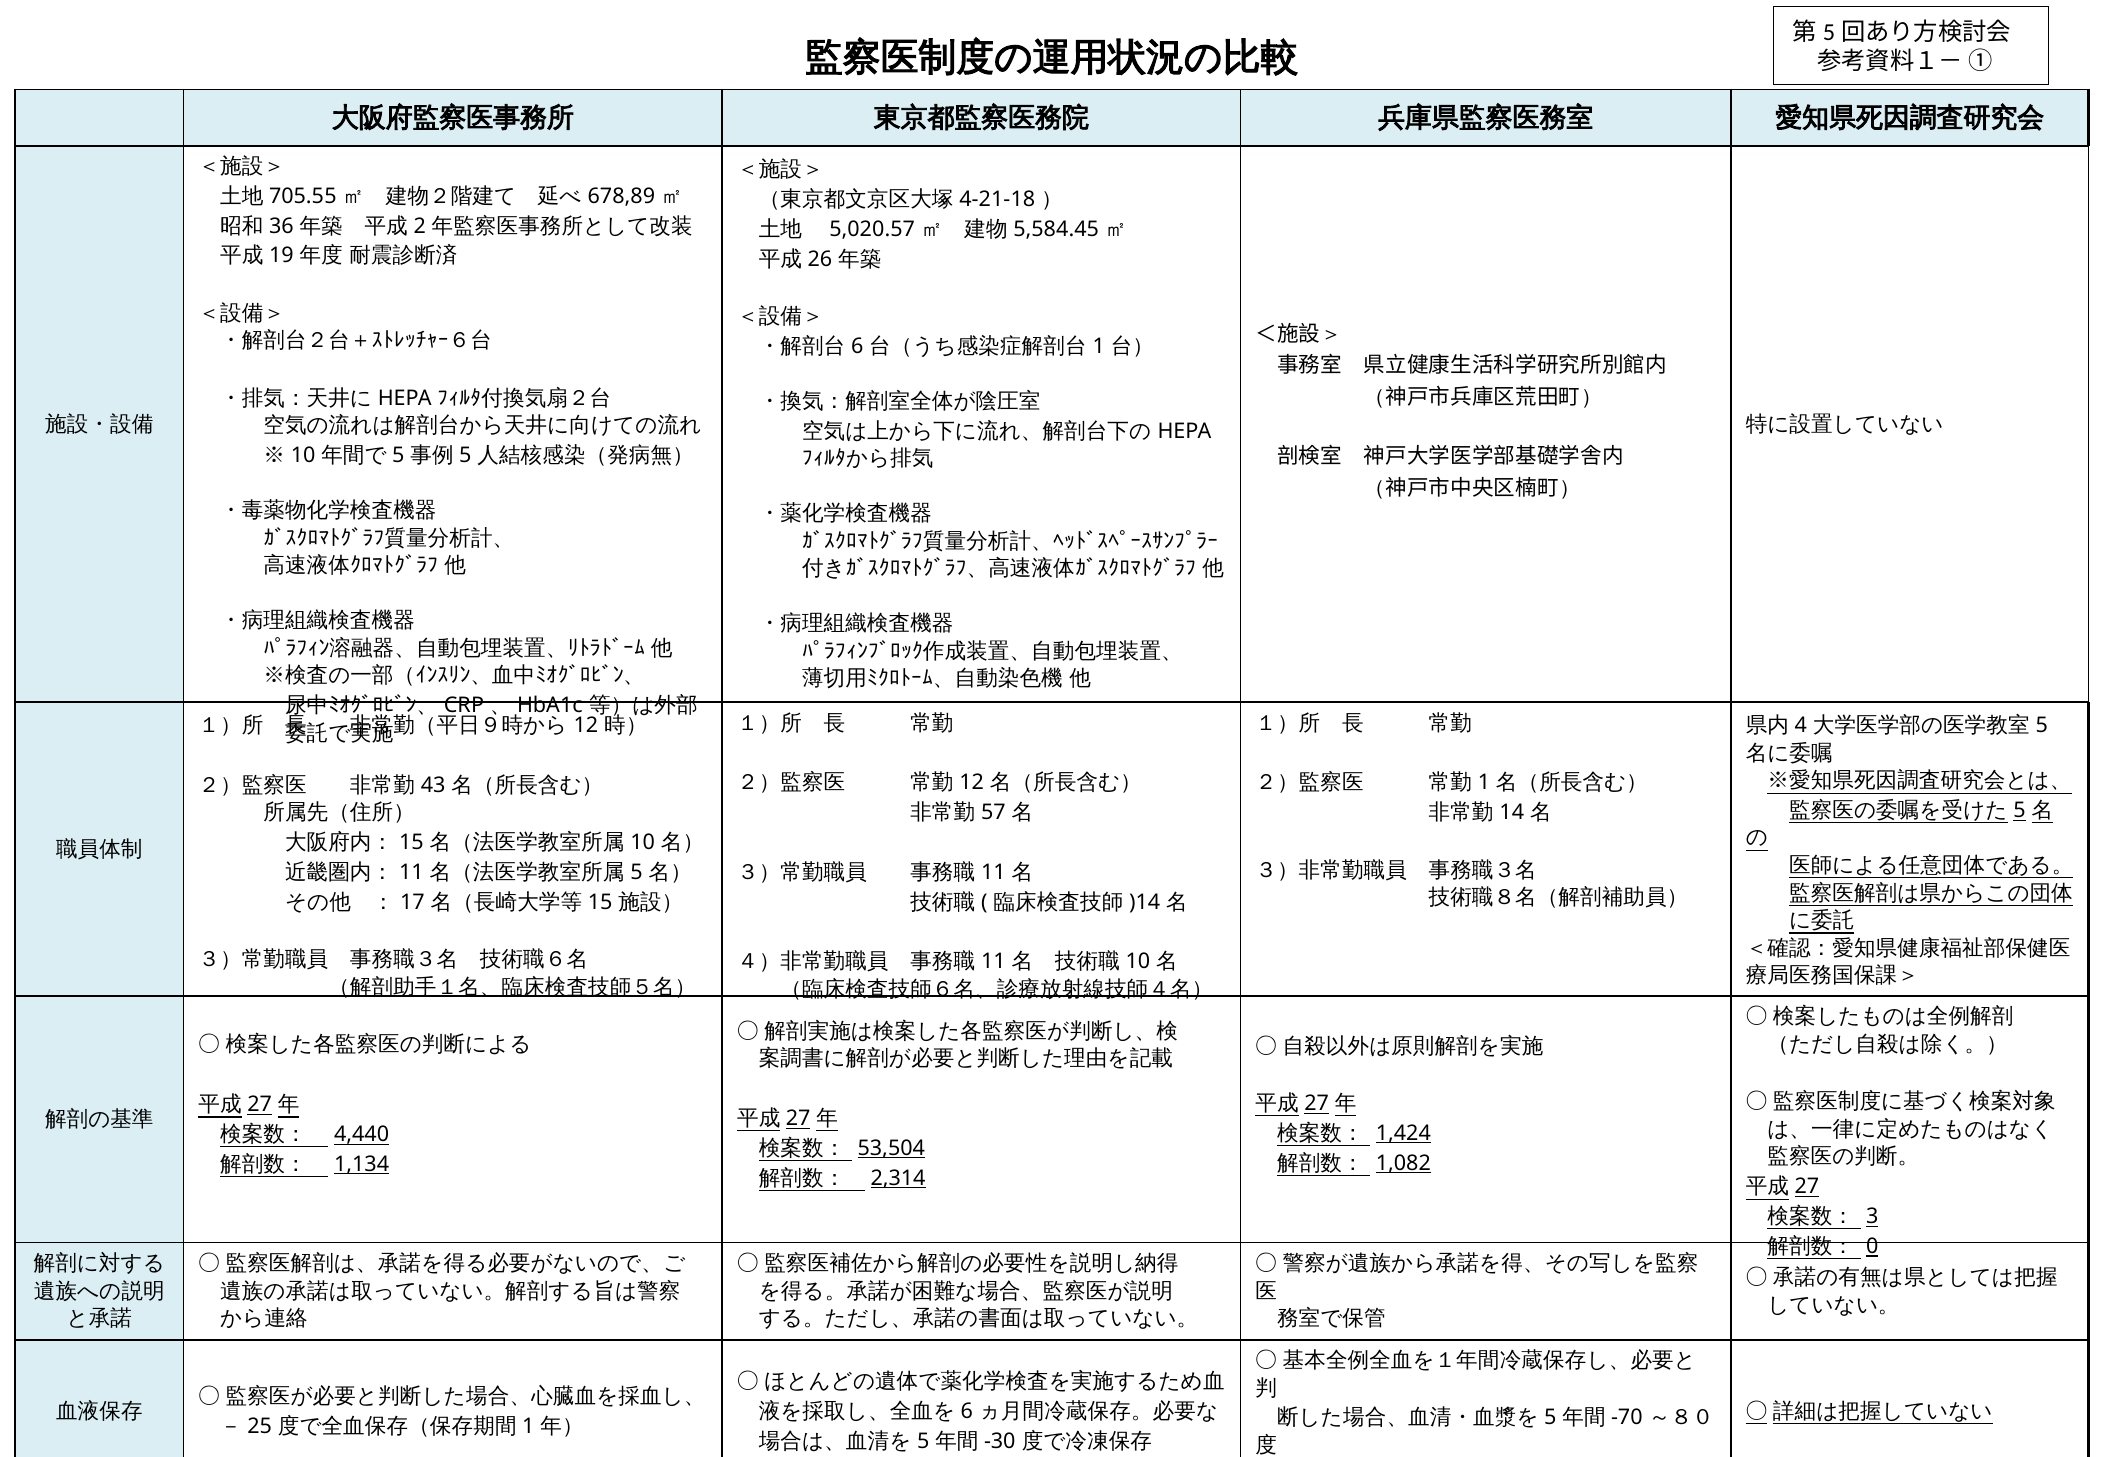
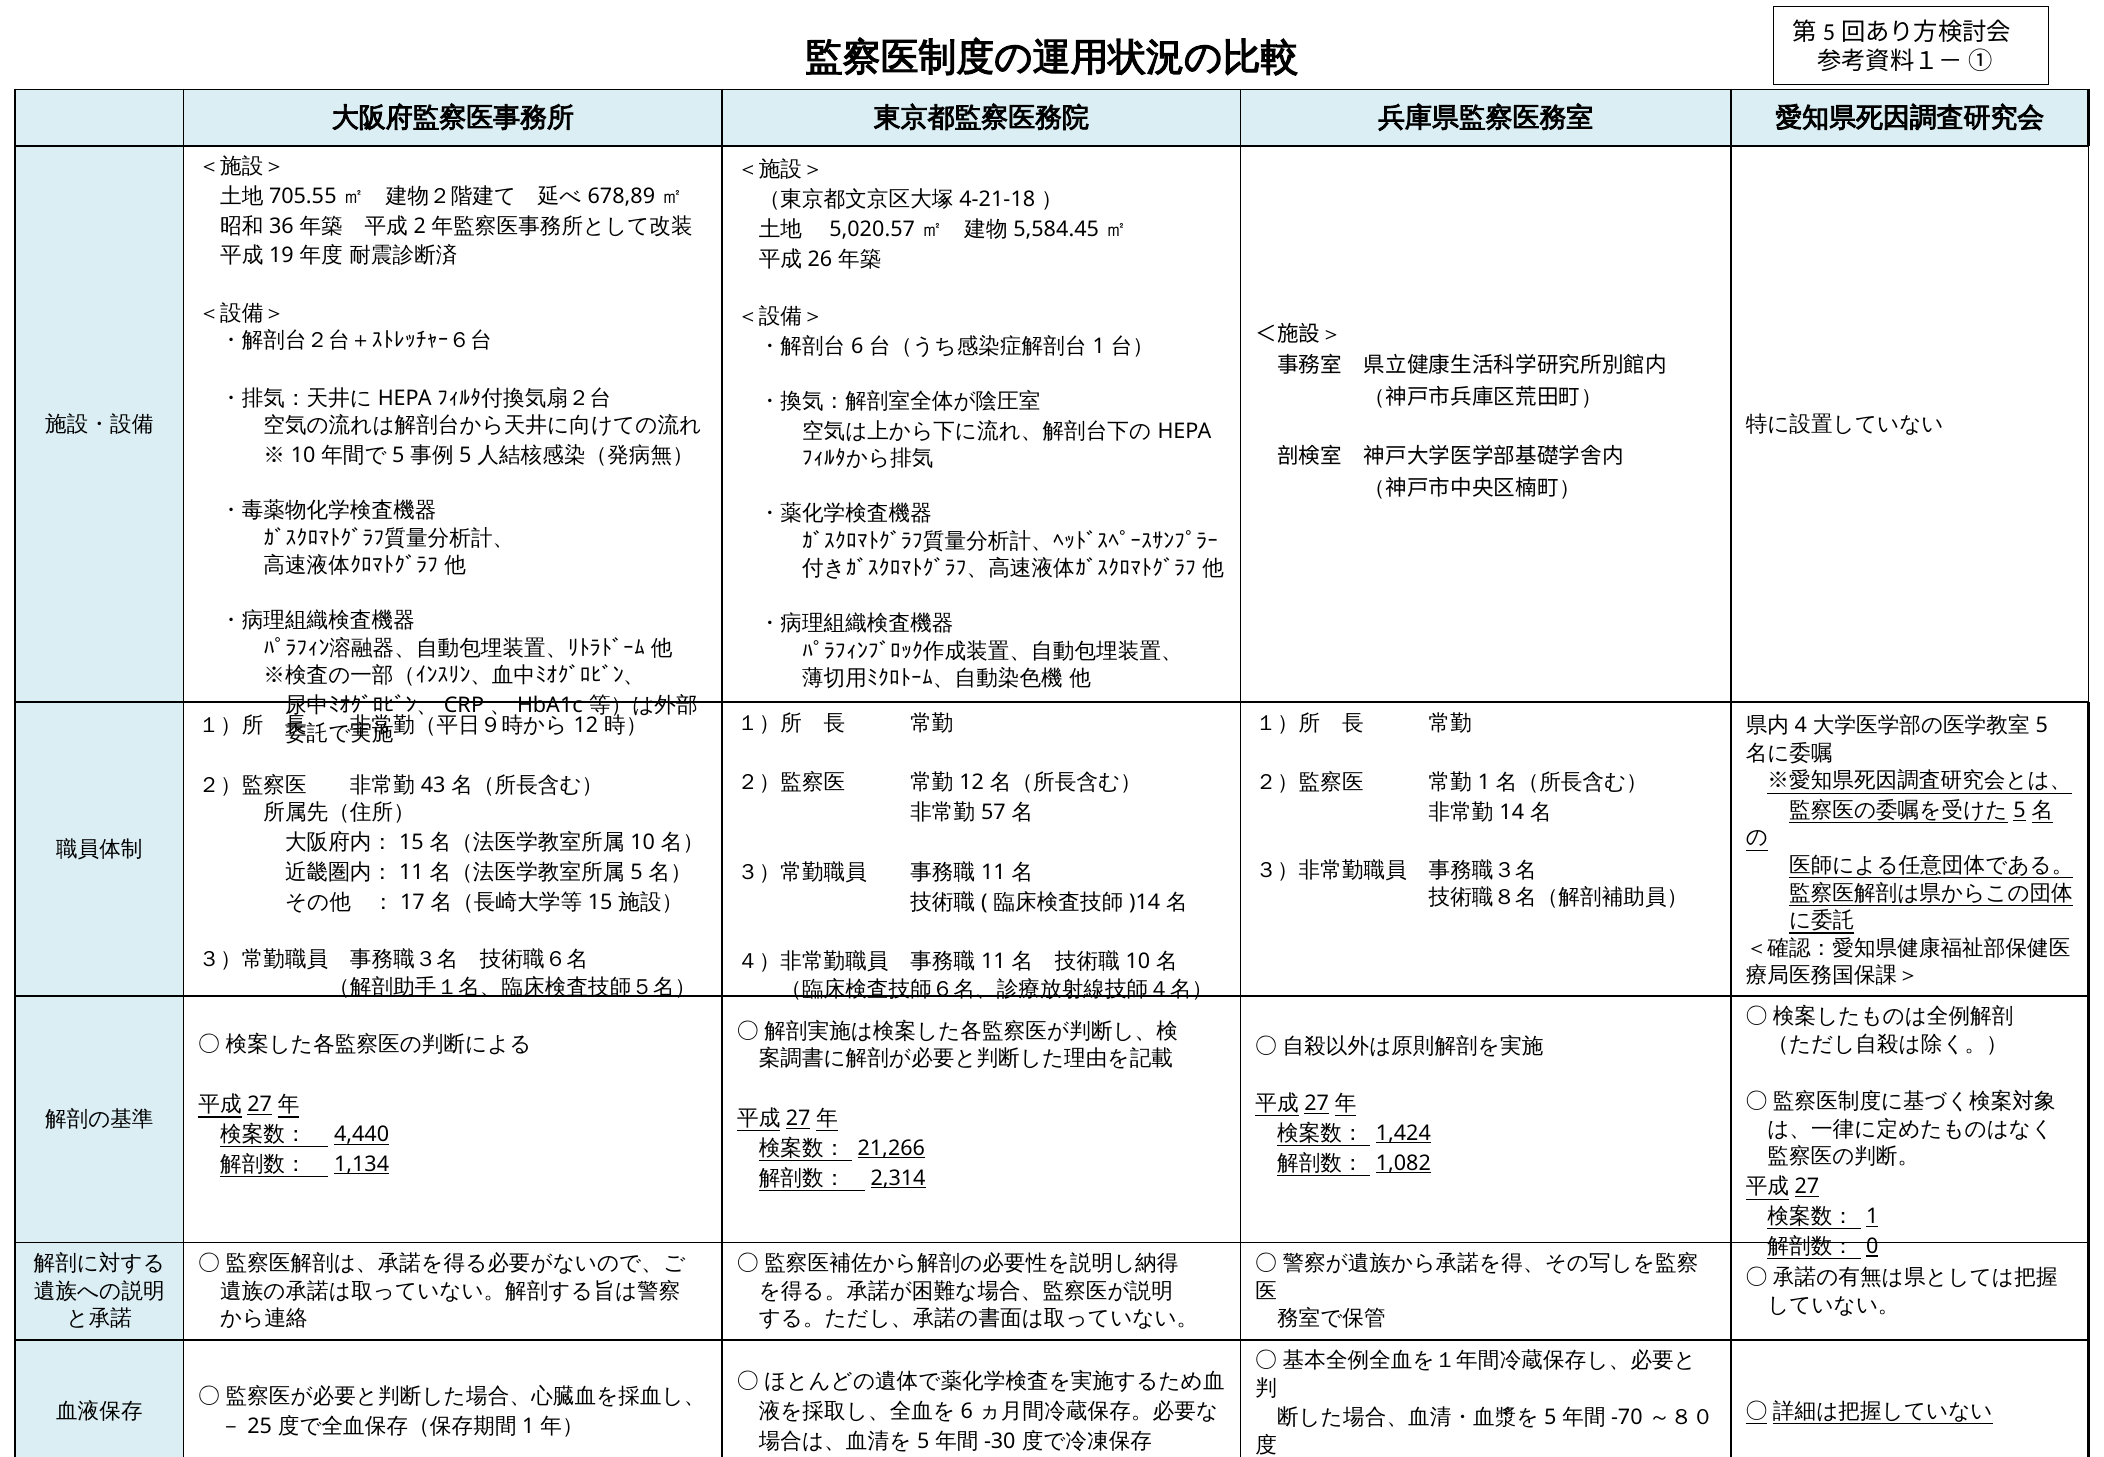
53,504: 53,504 -> 21,266
3 at (1872, 1216): 3 -> 1
